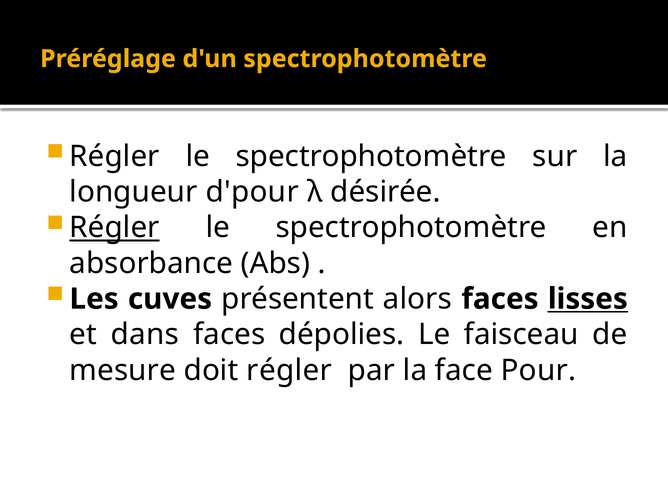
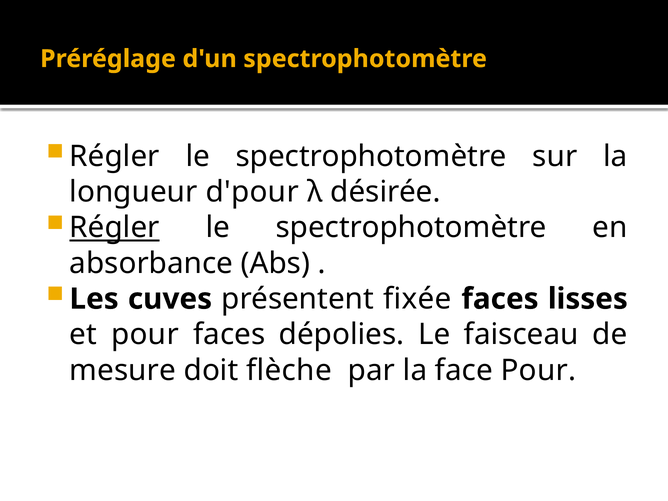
alors: alors -> fixée
lisses underline: present -> none
et dans: dans -> pour
doit régler: régler -> flèche
